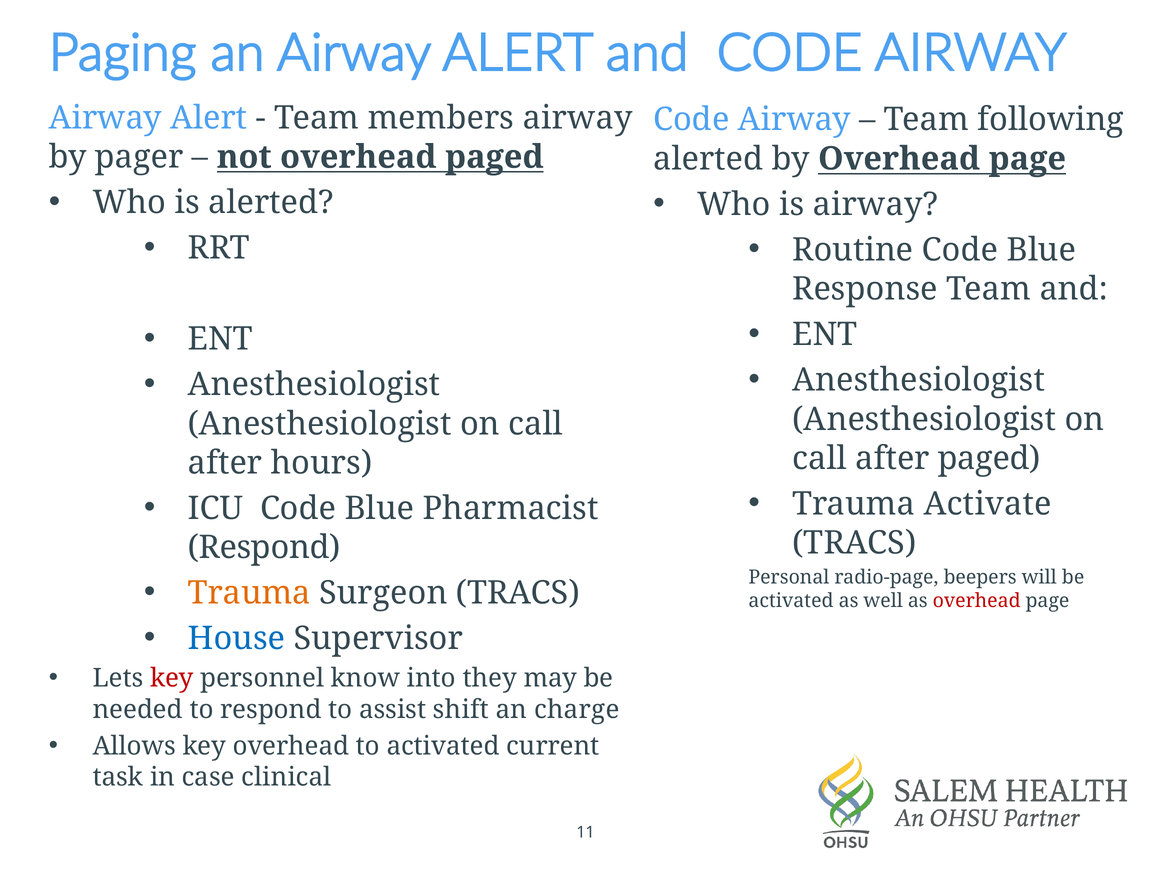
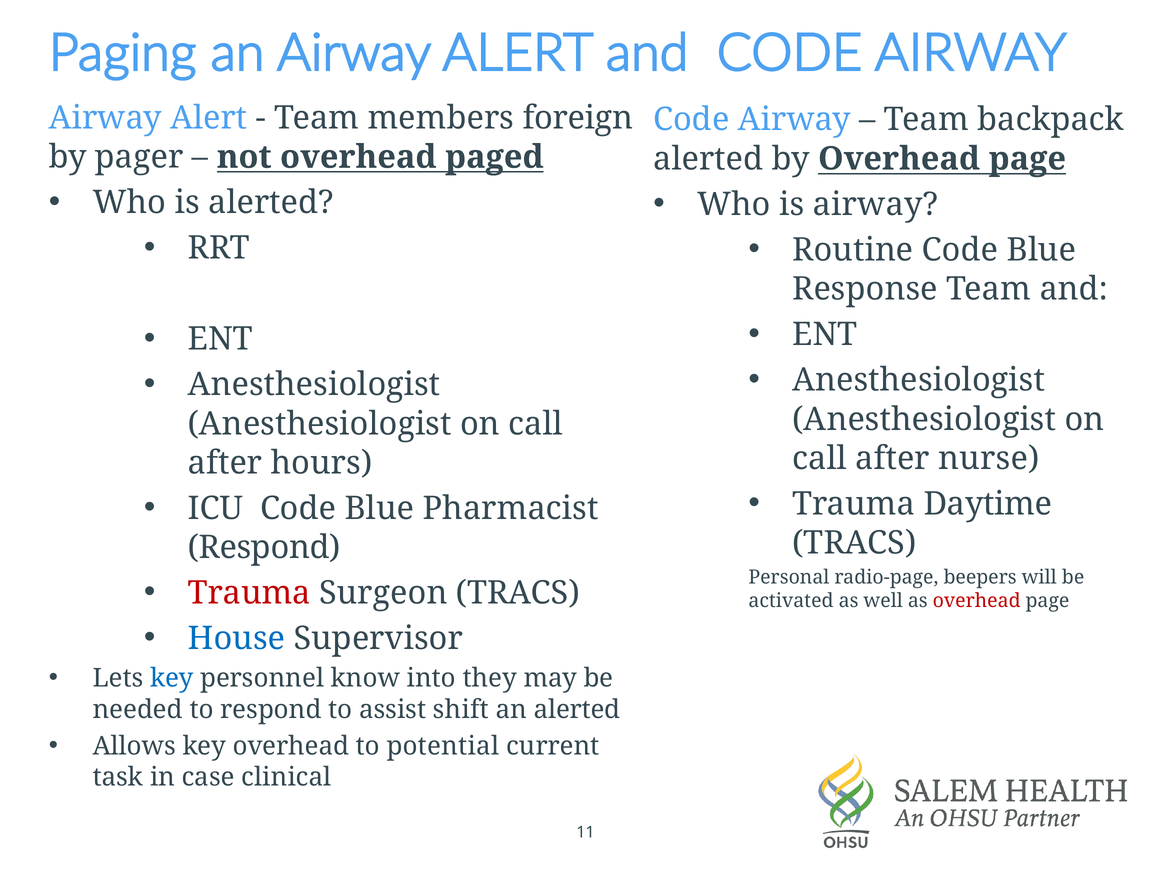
members airway: airway -> foreign
following: following -> backpack
after paged: paged -> nurse
Activate: Activate -> Daytime
Trauma at (249, 593) colour: orange -> red
key at (172, 679) colour: red -> blue
an charge: charge -> alerted
to activated: activated -> potential
